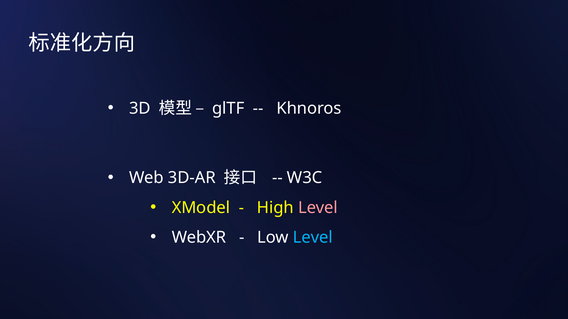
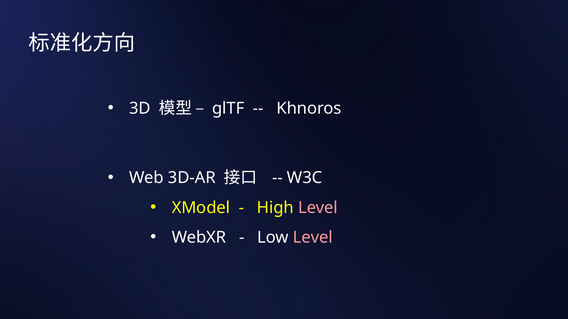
Level at (313, 238) colour: light blue -> pink
